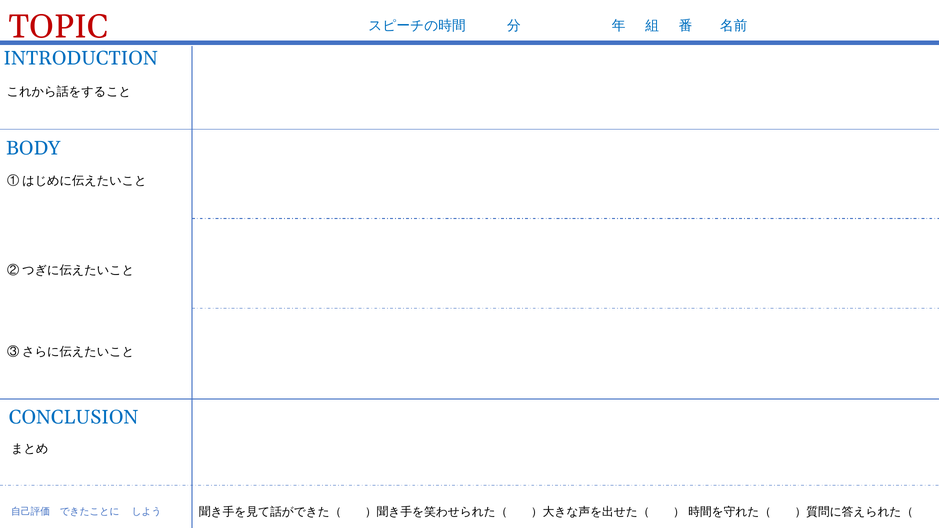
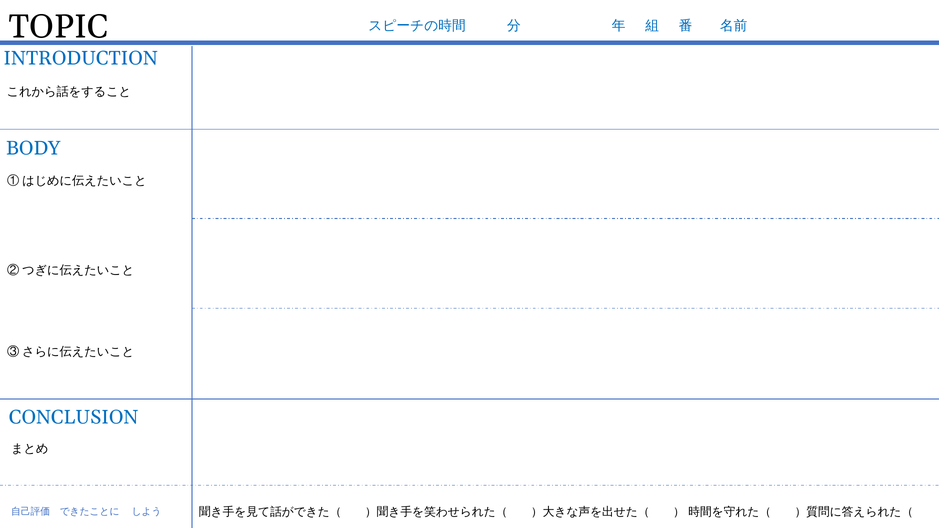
TOPIC colour: red -> black
